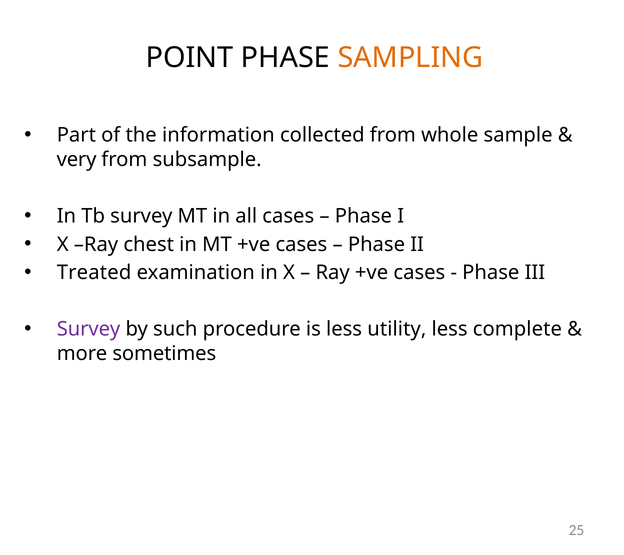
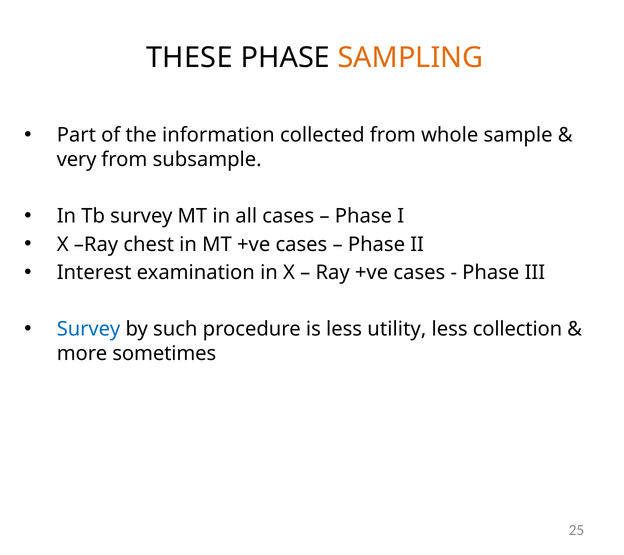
POINT: POINT -> THESE
Treated: Treated -> Interest
Survey at (89, 329) colour: purple -> blue
complete: complete -> collection
